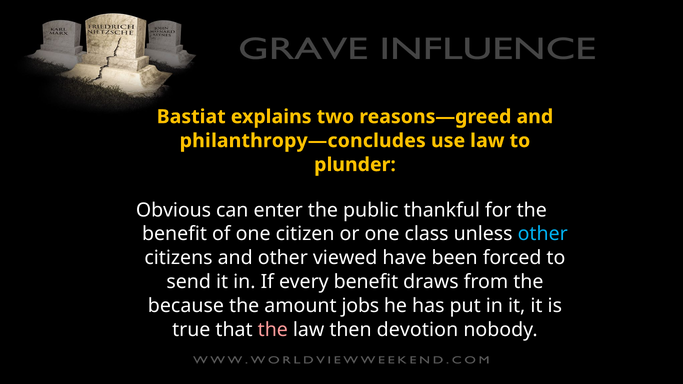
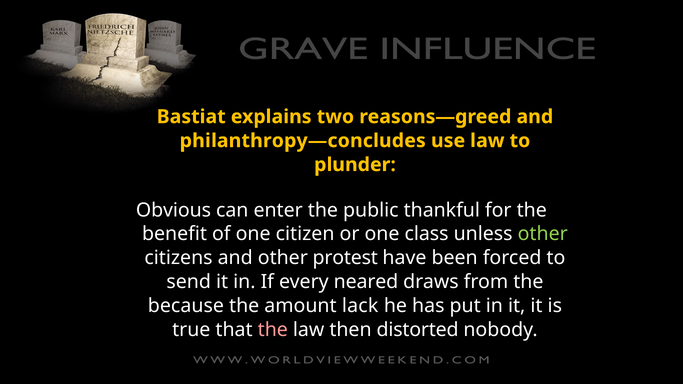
other at (543, 234) colour: light blue -> light green
viewed: viewed -> protest
every benefit: benefit -> neared
jobs: jobs -> lack
devotion: devotion -> distorted
